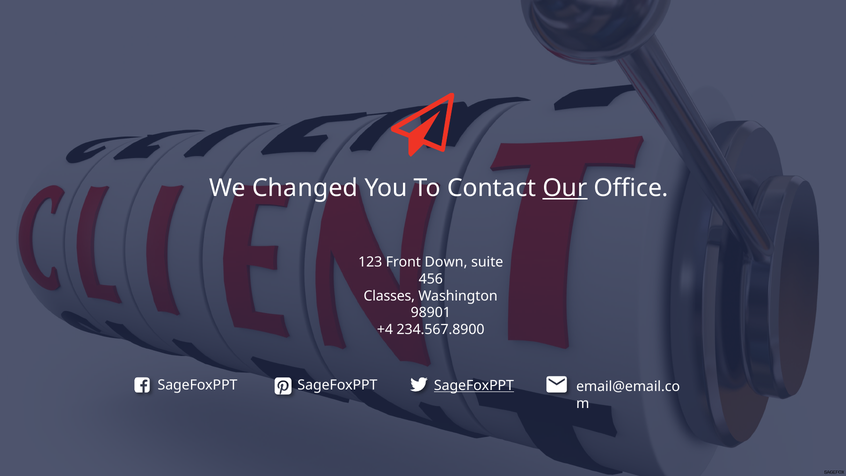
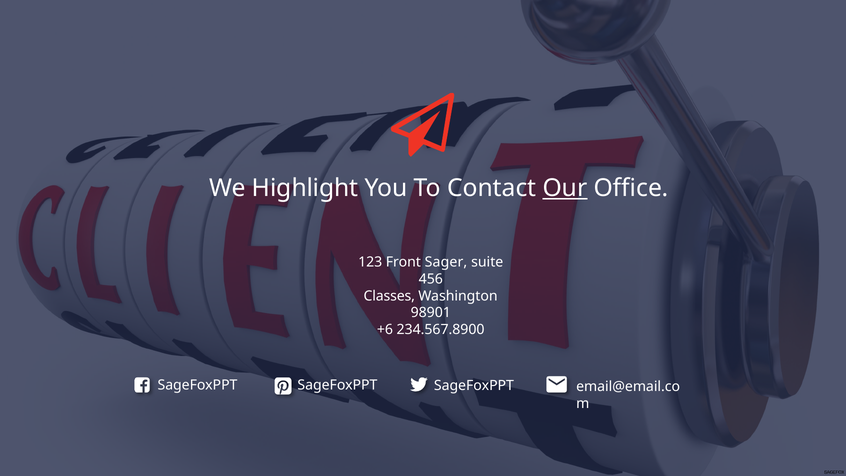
Changed: Changed -> Highlight
Down: Down -> Sager
+4: +4 -> +6
SageFoxPPT at (474, 386) underline: present -> none
